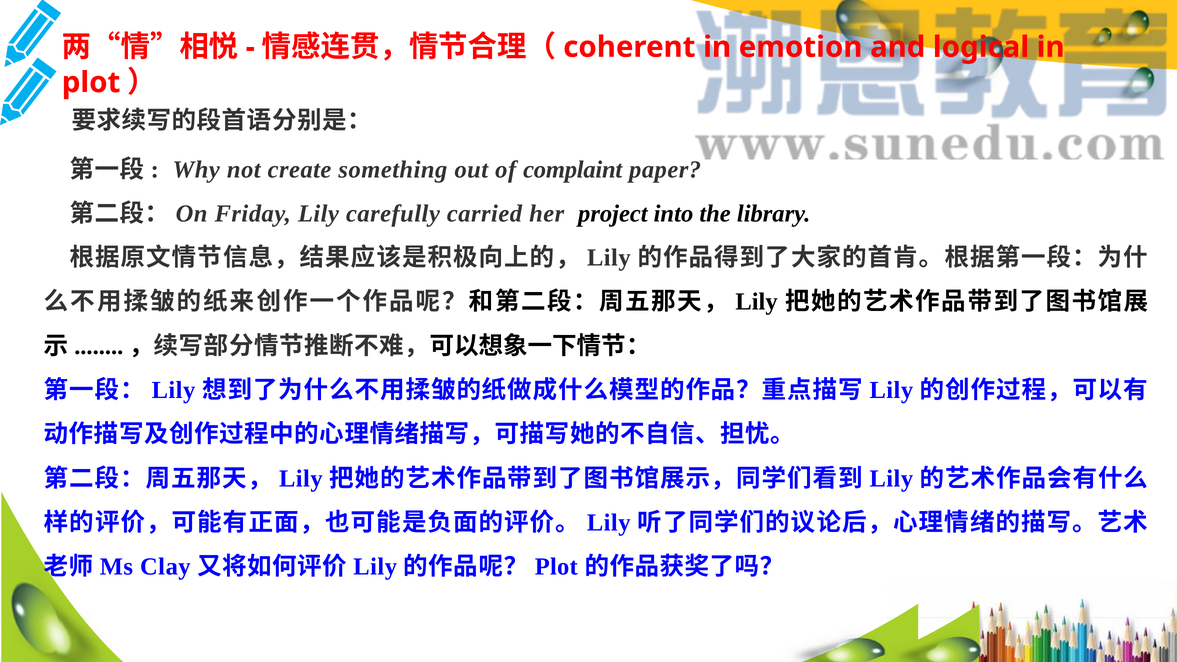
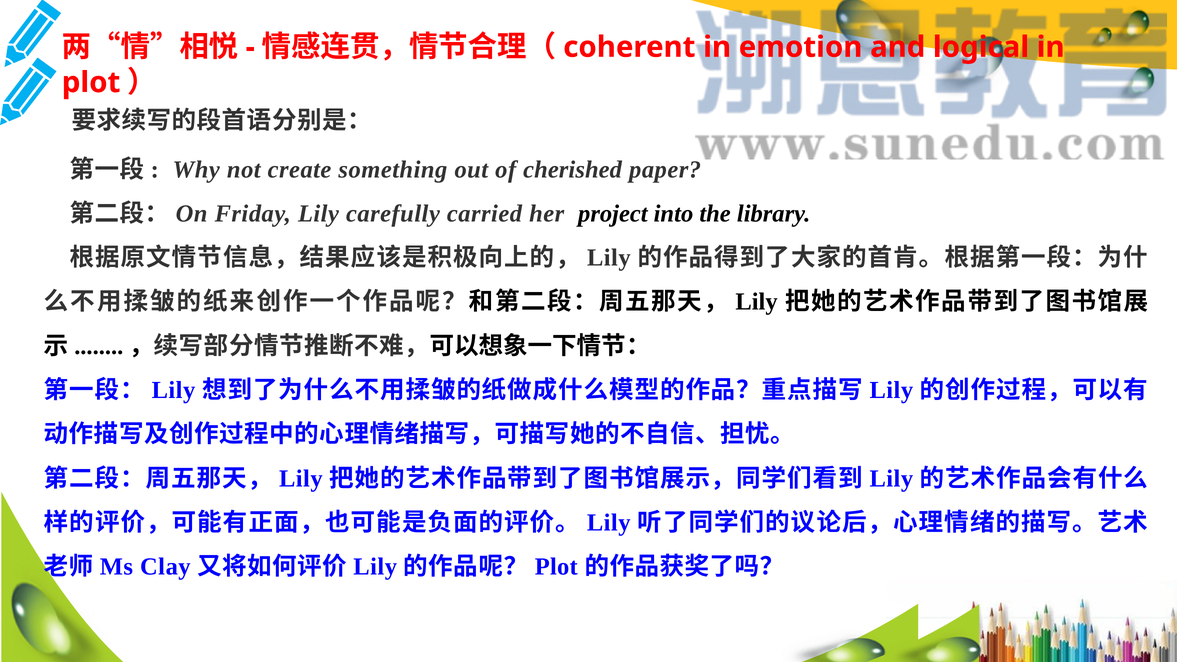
complaint: complaint -> cherished
